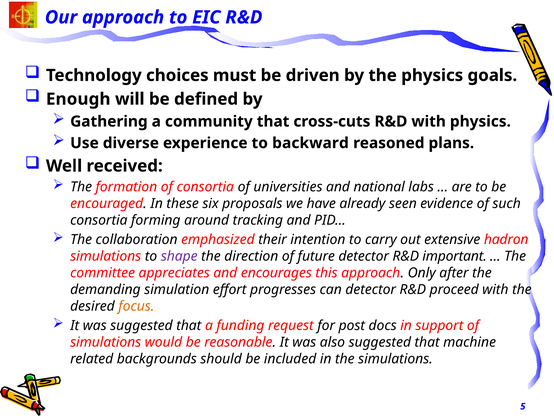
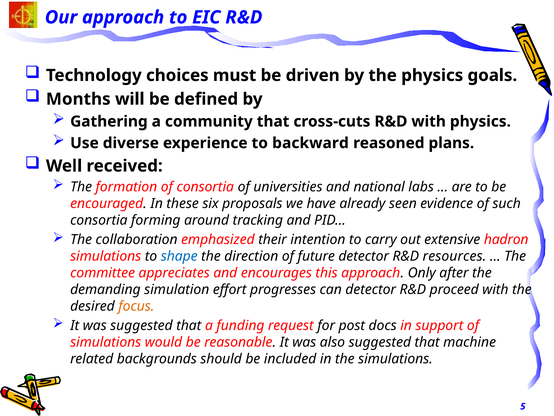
Enough: Enough -> Months
shape colour: purple -> blue
important: important -> resources
